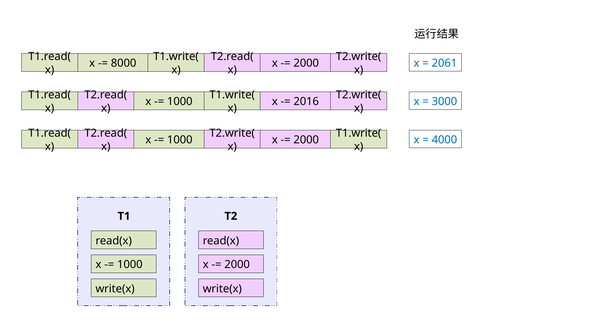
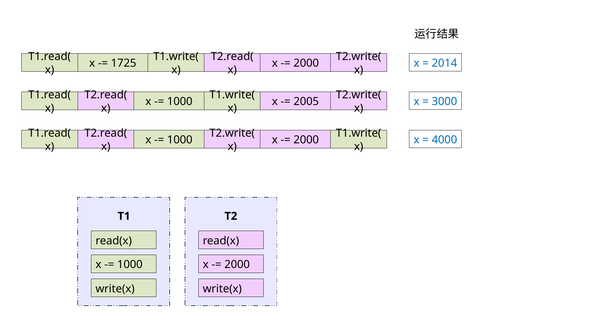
2061: 2061 -> 2014
8000: 8000 -> 1725
2016: 2016 -> 2005
